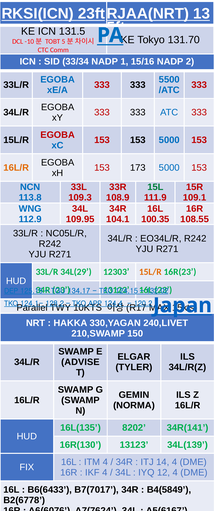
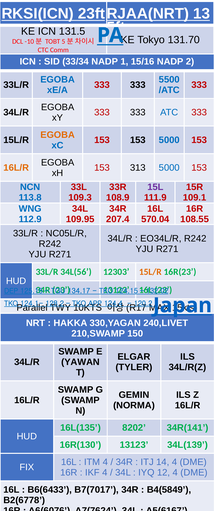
EGOBA at (58, 135) colour: red -> orange
173: 173 -> 313
15L colour: green -> purple
104.1: 104.1 -> 207.4
100.35: 100.35 -> 570.04
34L(29: 34L(29 -> 34L(56
ADVISE: ADVISE -> YAWAN
